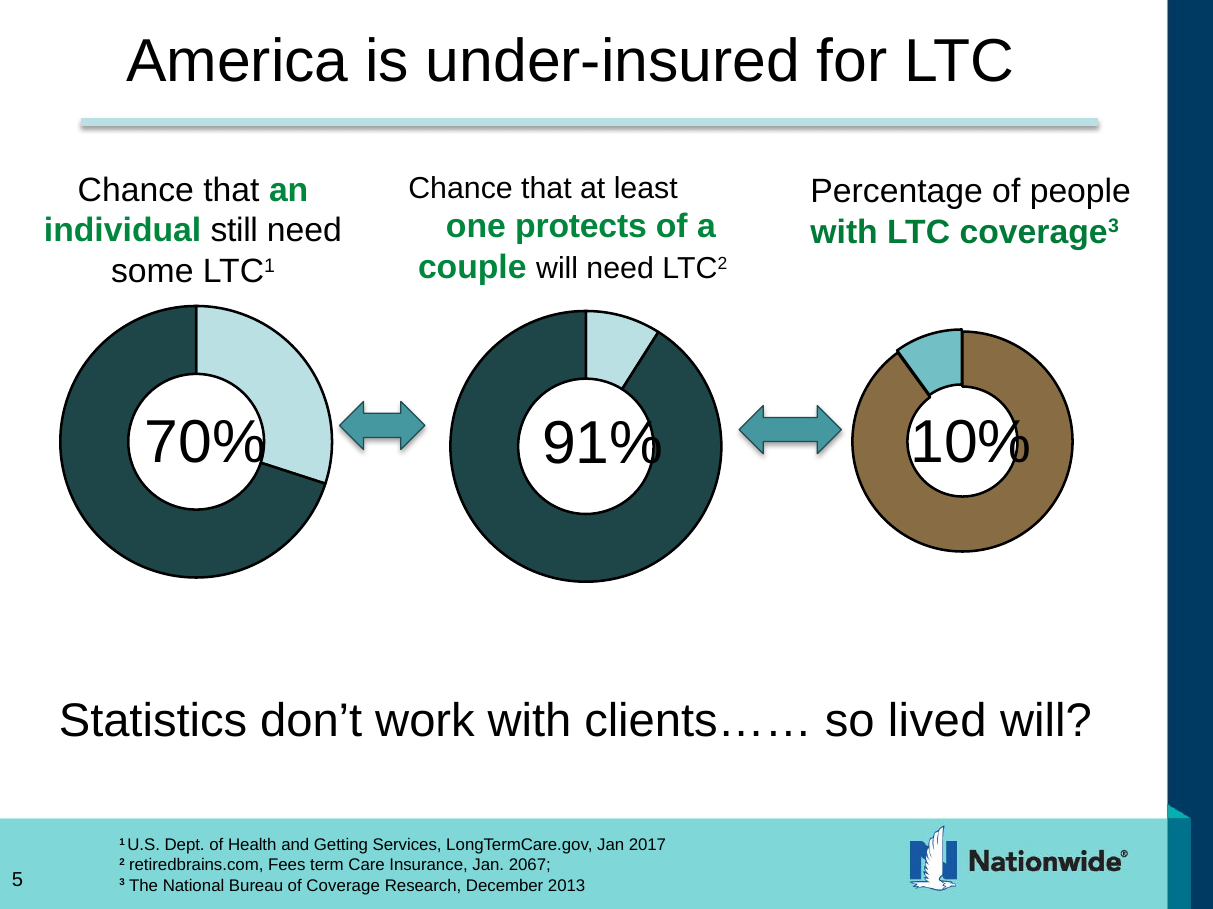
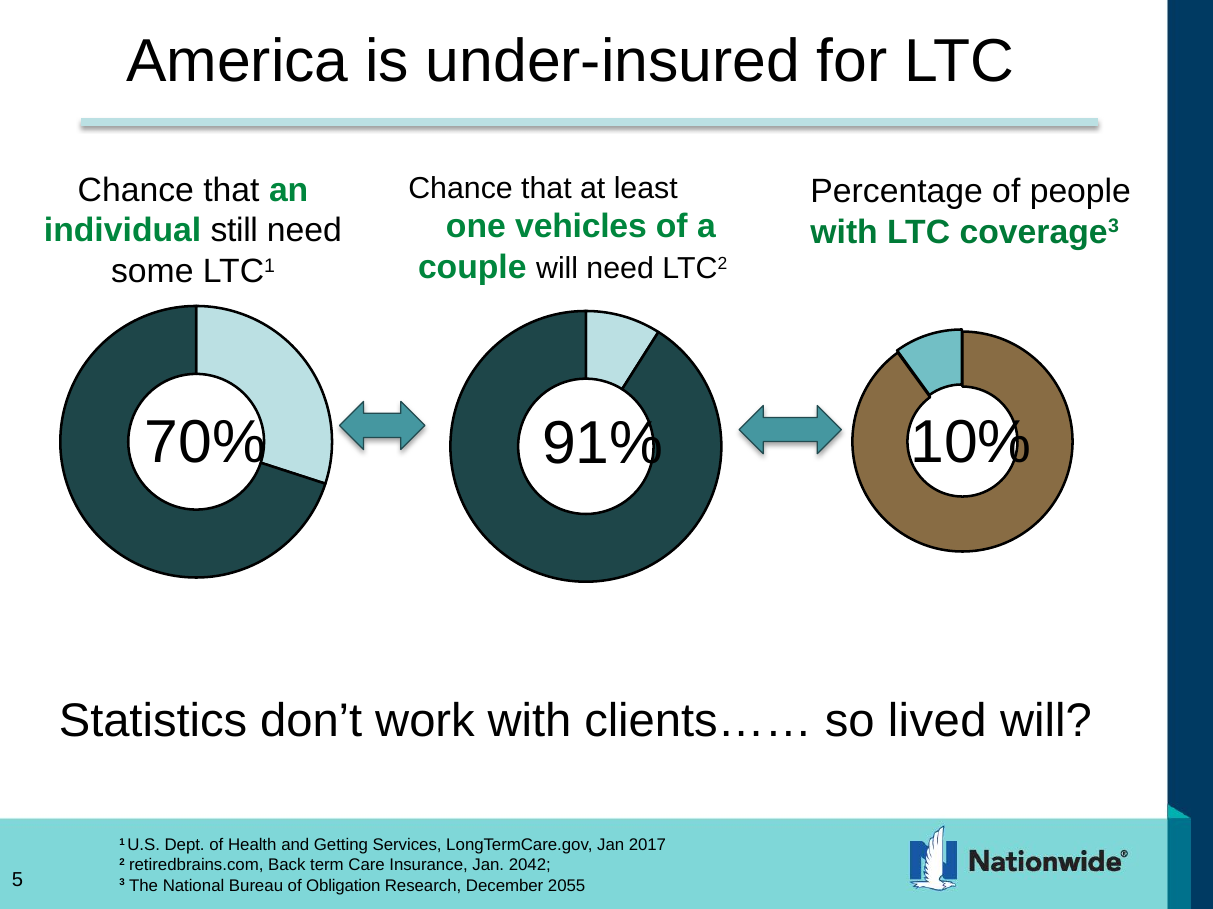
protects: protects -> vehicles
Fees: Fees -> Back
2067: 2067 -> 2042
Coverage: Coverage -> Obligation
2013: 2013 -> 2055
